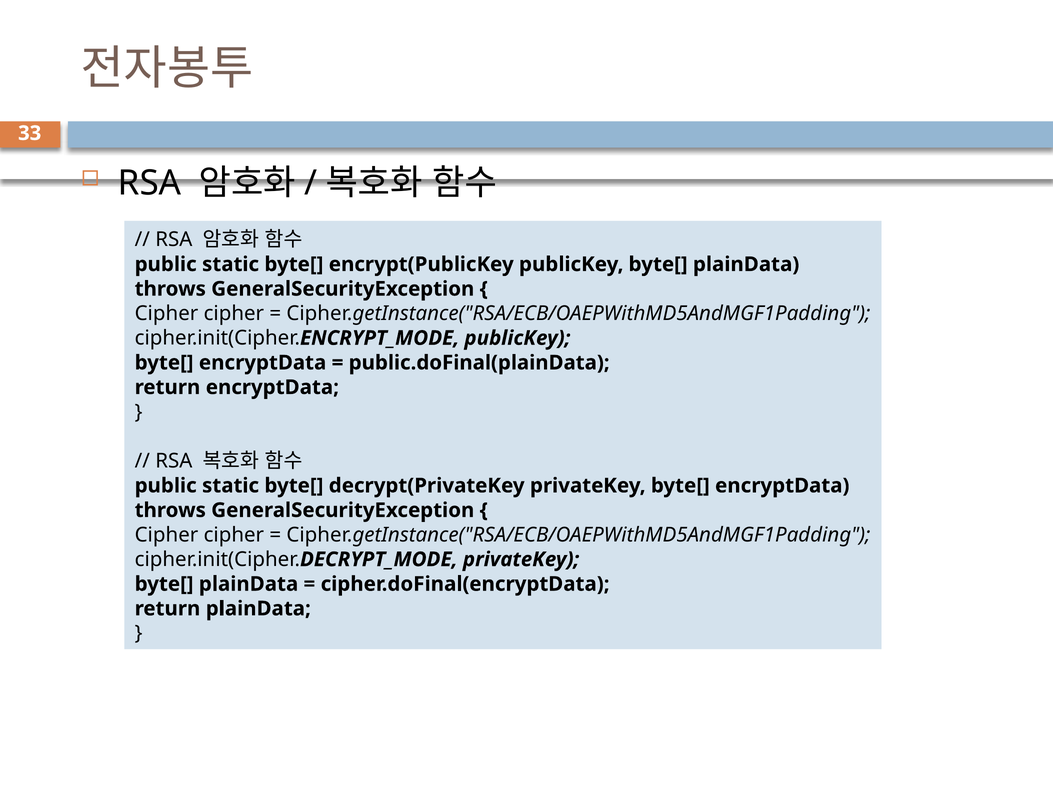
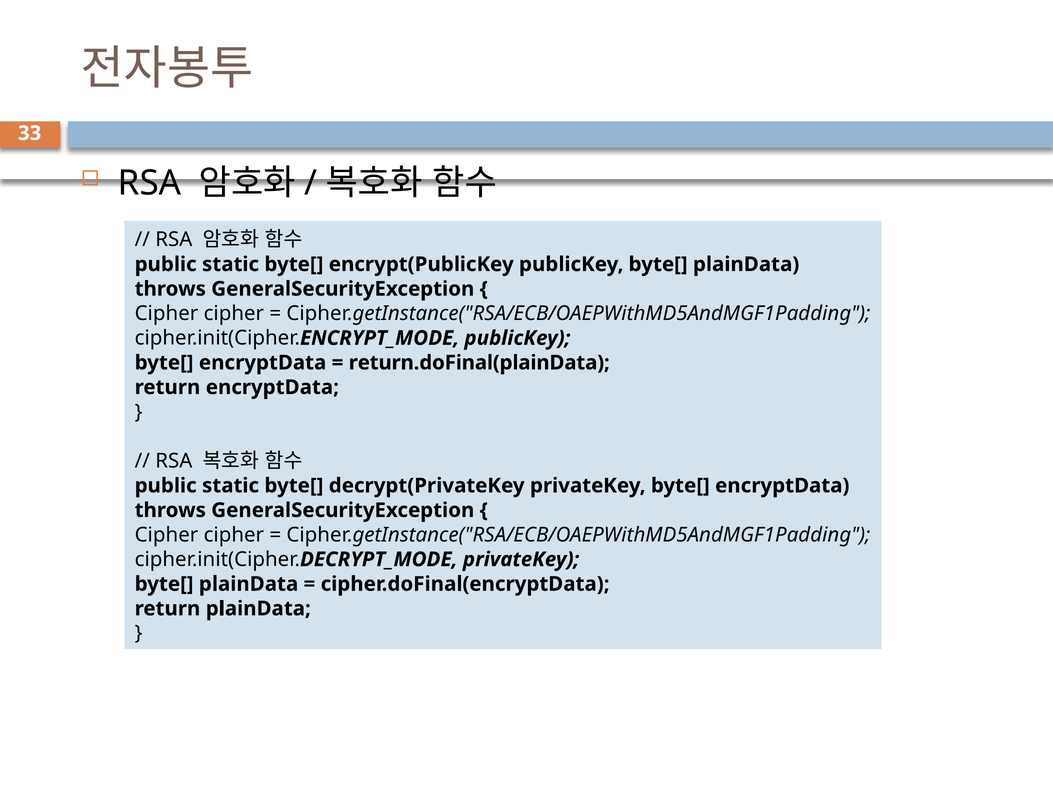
public.doFinal(plainData: public.doFinal(plainData -> return.doFinal(plainData
